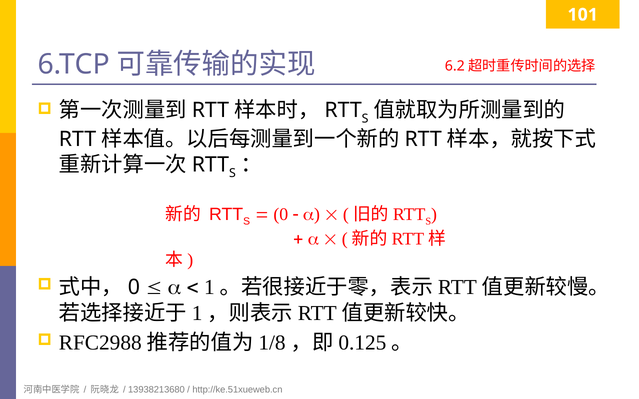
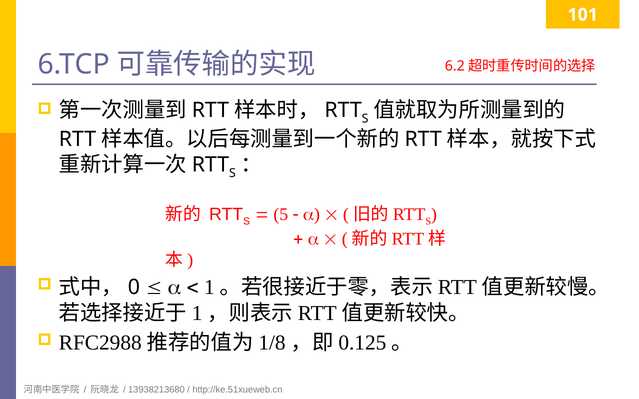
0 at (281, 215): 0 -> 5
